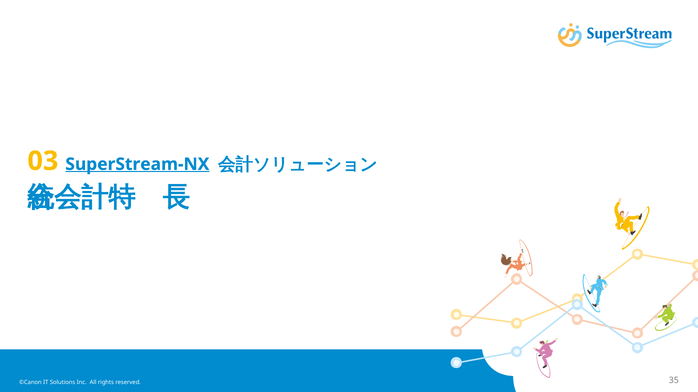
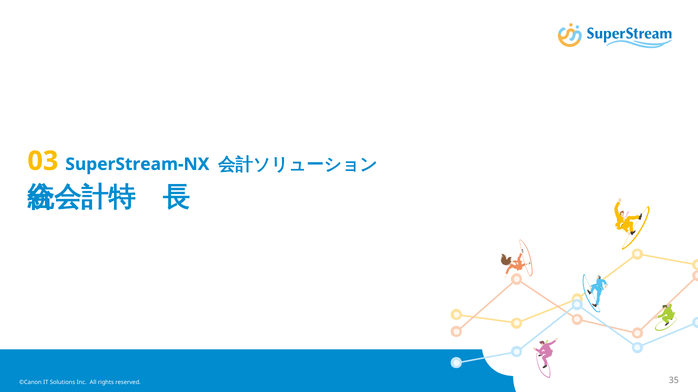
SuperStream-NX underline: present -> none
